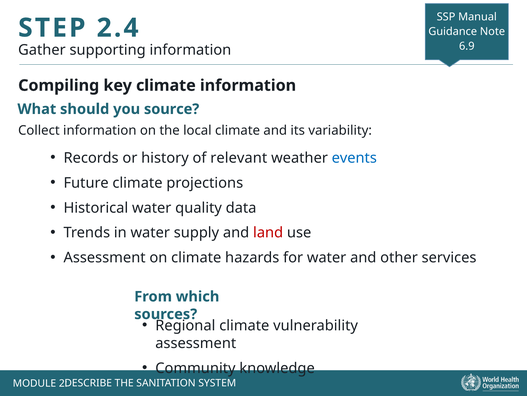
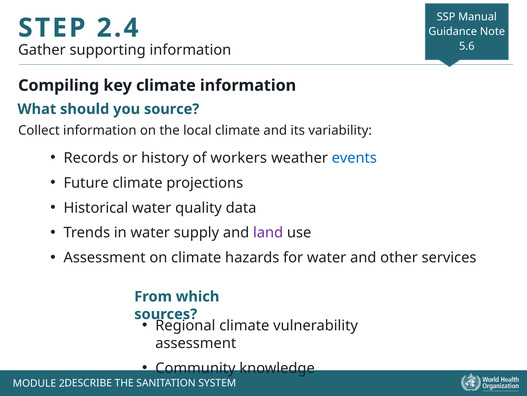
6.9: 6.9 -> 5.6
relevant: relevant -> workers
land colour: red -> purple
